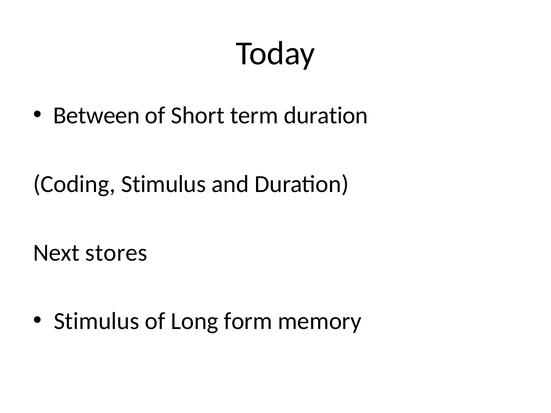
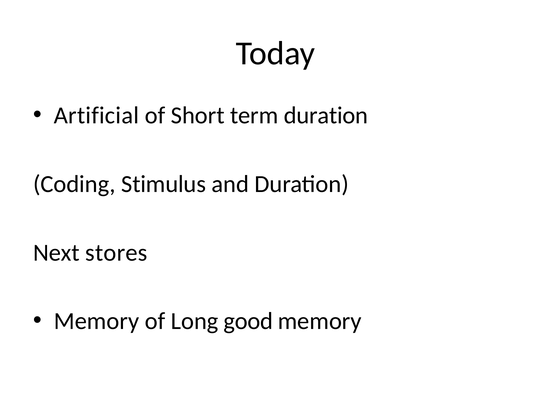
Between: Between -> Artificial
Stimulus at (97, 321): Stimulus -> Memory
form: form -> good
